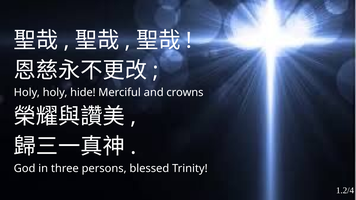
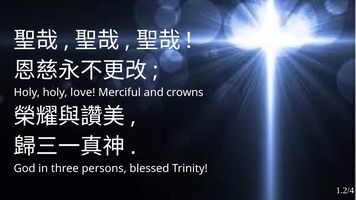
hide: hide -> love
